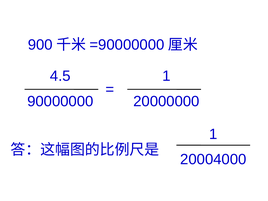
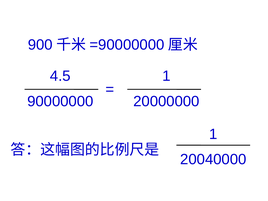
20004000: 20004000 -> 20040000
